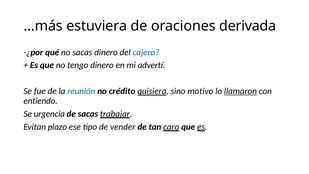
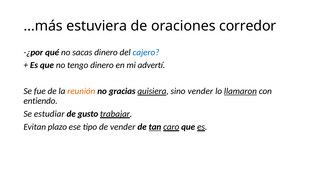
derivada: derivada -> corredor
reunión colour: blue -> orange
crédito: crédito -> gracias
sino motivo: motivo -> vender
urgencia: urgencia -> estudiar
de sacas: sacas -> gusto
tan underline: none -> present
